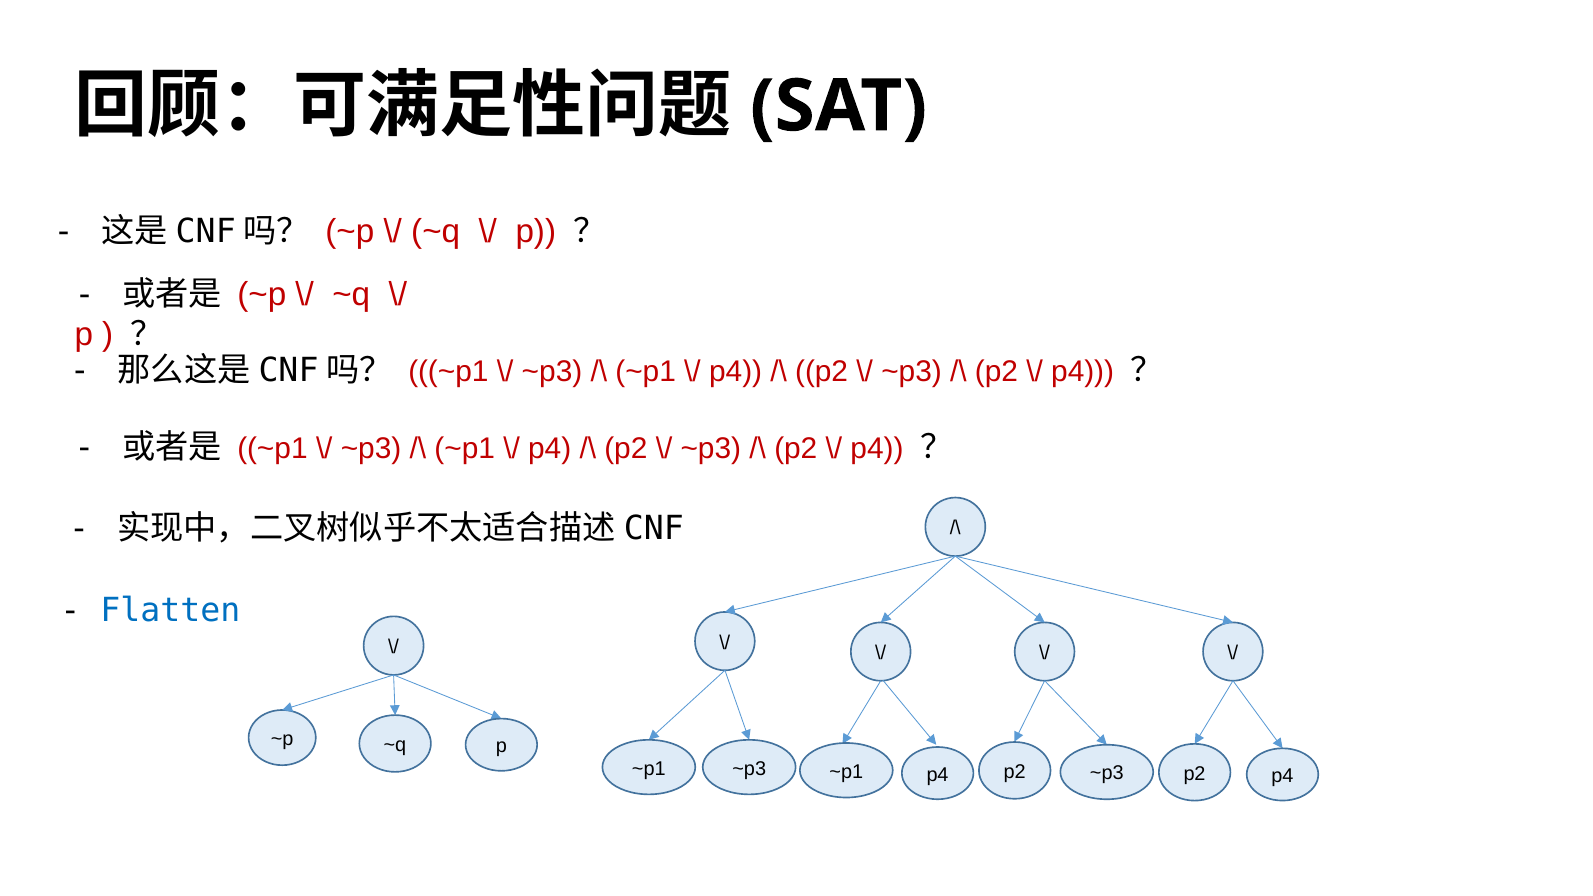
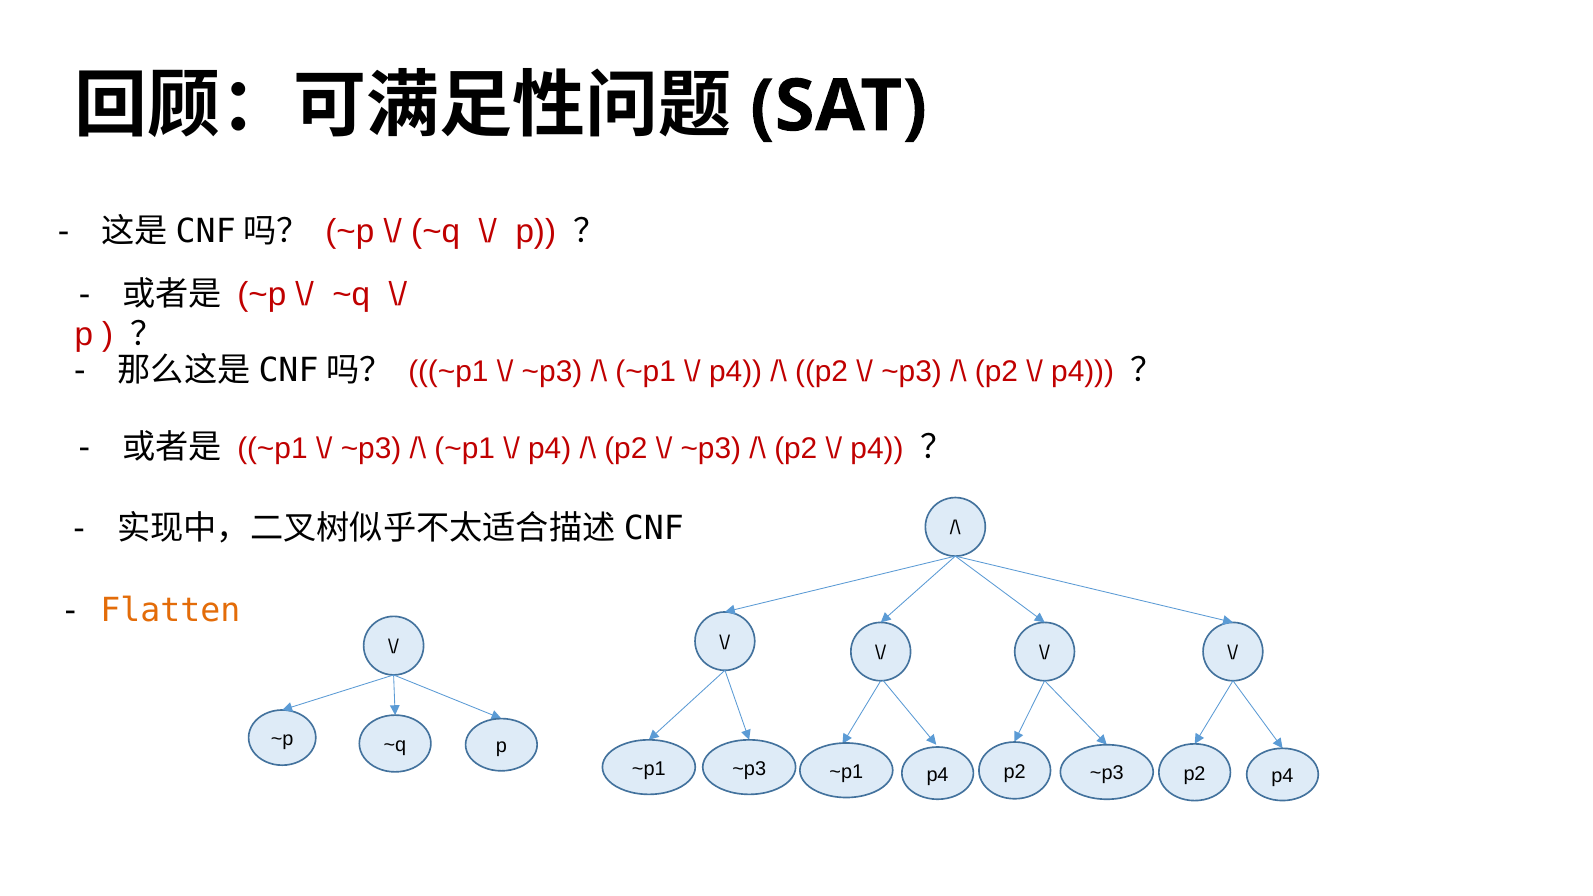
Flatten colour: blue -> orange
